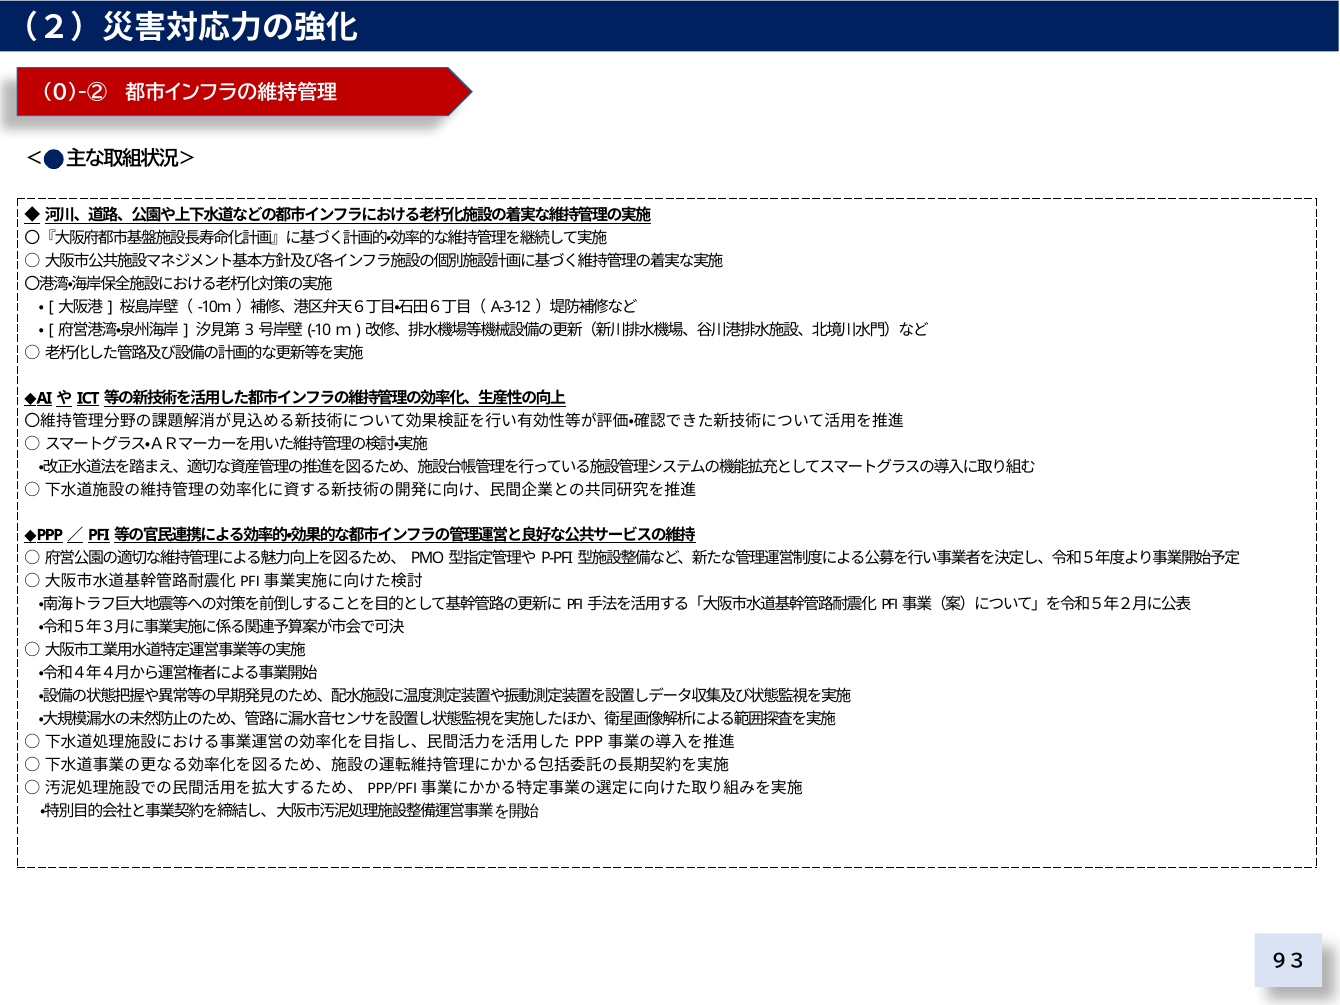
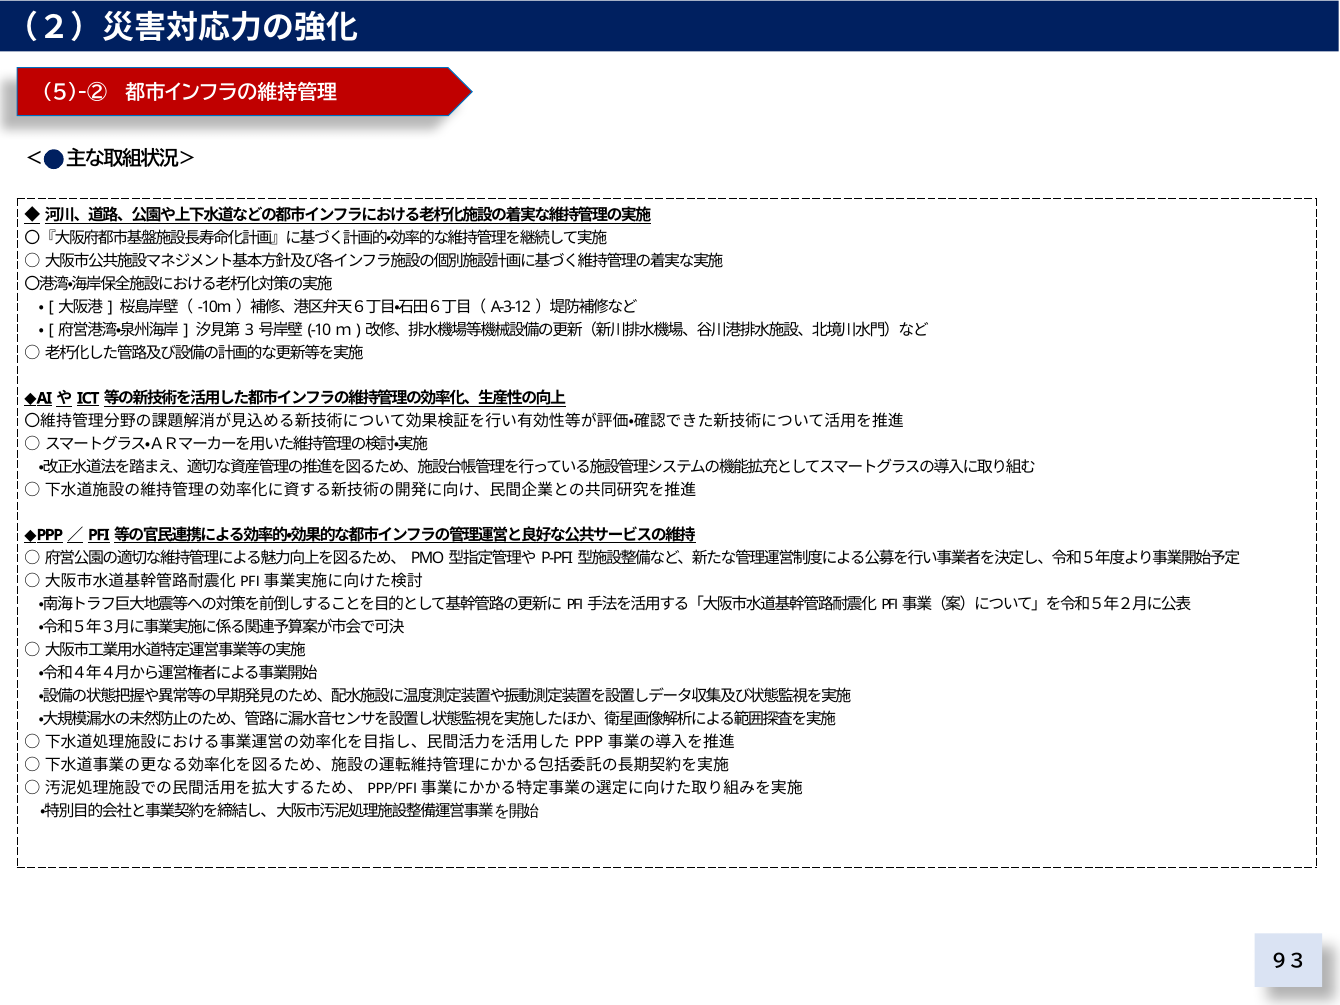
0)-②: 0)-② -> 5)-②
